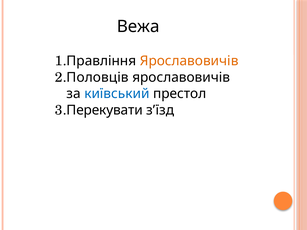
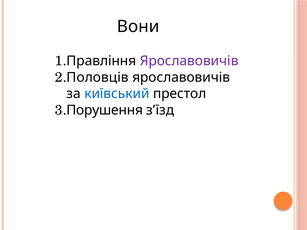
Вежа: Вежа -> Вони
Ярославовичів at (189, 61) colour: orange -> purple
Перекувати: Перекувати -> Порушення
